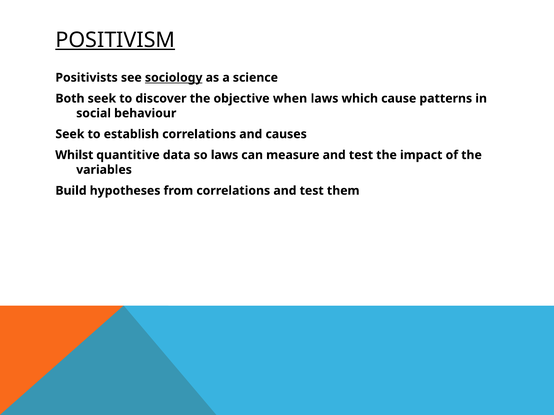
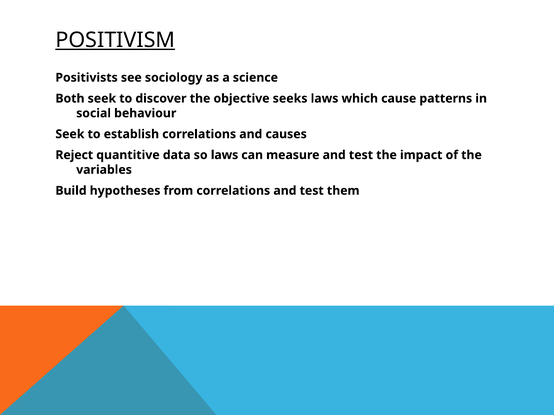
sociology underline: present -> none
when: when -> seeks
Whilst: Whilst -> Reject
